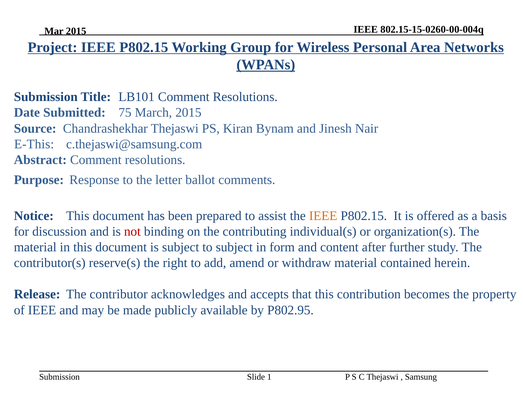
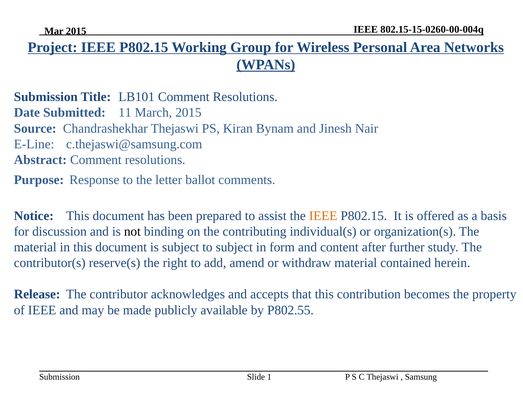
75: 75 -> 11
E-This: E-This -> E-Line
not colour: red -> black
P802.95: P802.95 -> P802.55
